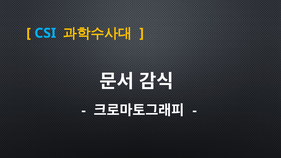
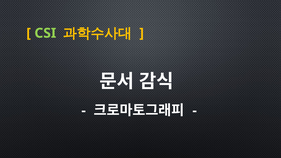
CSI colour: light blue -> light green
